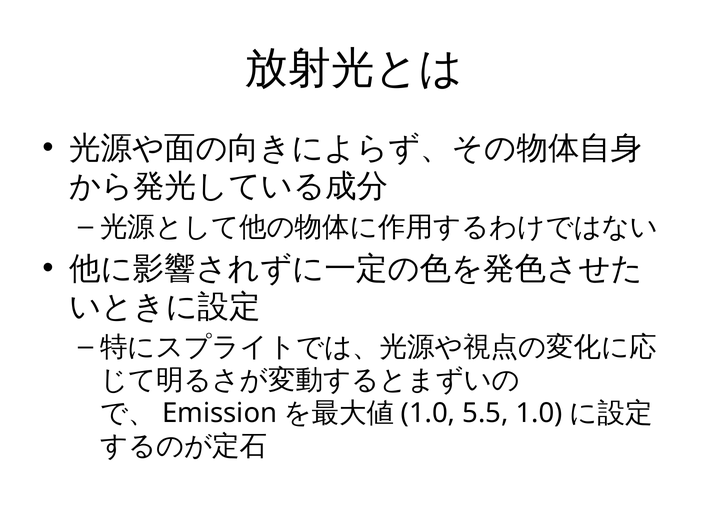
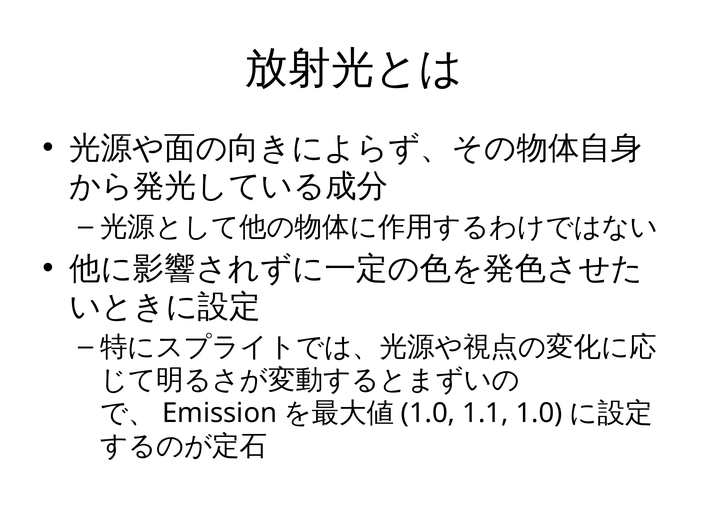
5.5: 5.5 -> 1.1
